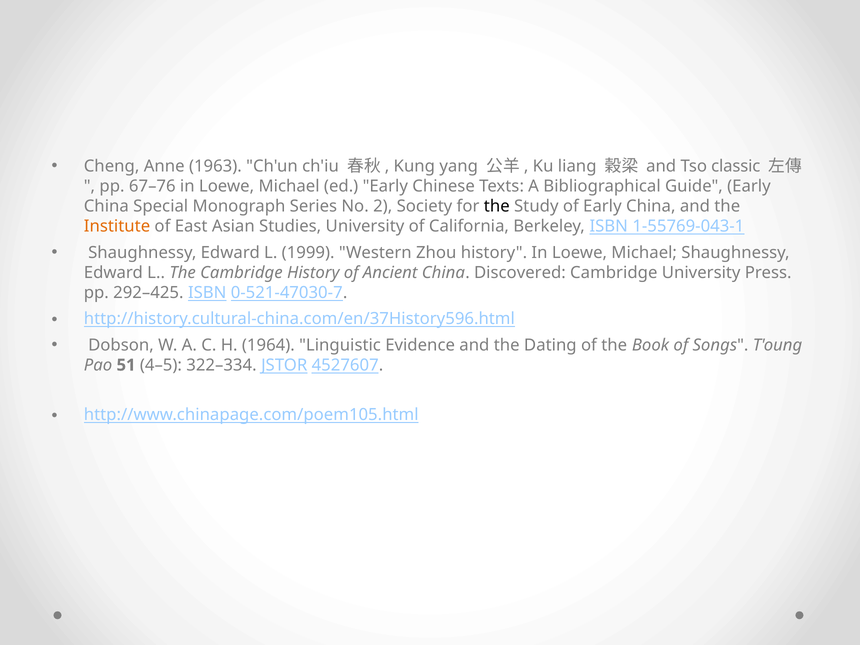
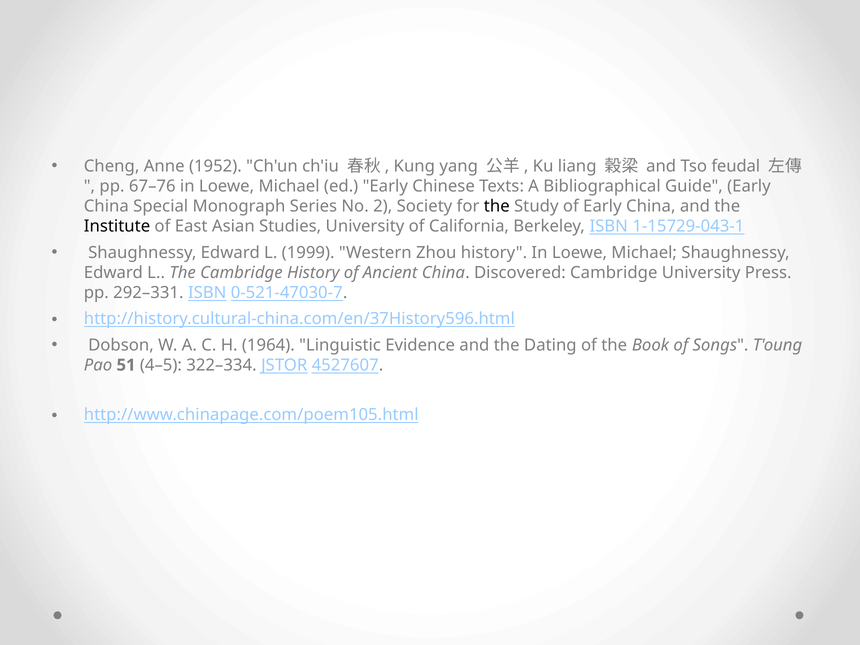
1963: 1963 -> 1952
classic: classic -> feudal
Institute colour: orange -> black
1-55769-043-1: 1-55769-043-1 -> 1-15729-043-1
292–425: 292–425 -> 292–331
